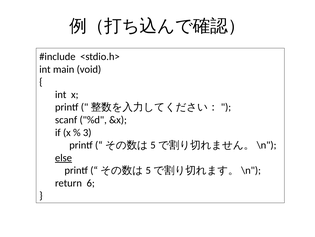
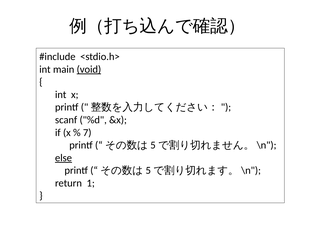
void underline: none -> present
3: 3 -> 7
6: 6 -> 1
